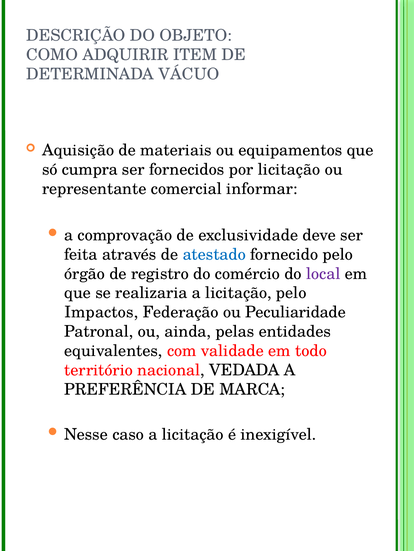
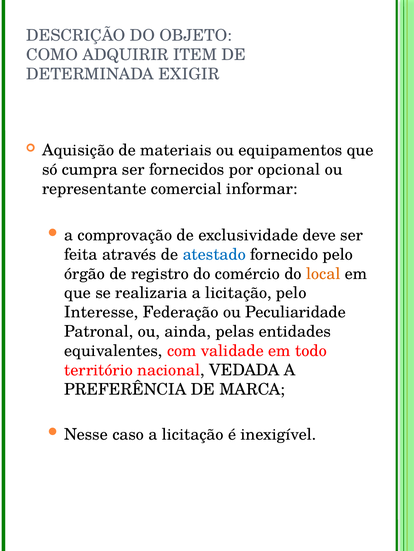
VÁCUO: VÁCUO -> EXIGIR
por licitação: licitação -> opcional
local colour: purple -> orange
Impactos: Impactos -> Interesse
